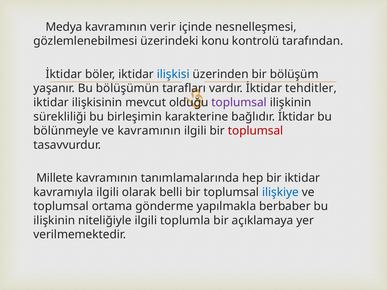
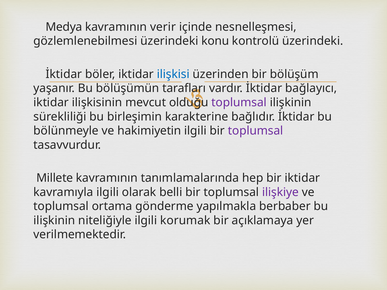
kontrolü tarafından: tarafından -> üzerindeki
tehditler: tehditler -> bağlayıcı
ve kavramının: kavramının -> hakimiyetin
toplumsal at (256, 131) colour: red -> purple
ilişkiye colour: blue -> purple
toplumla: toplumla -> korumak
